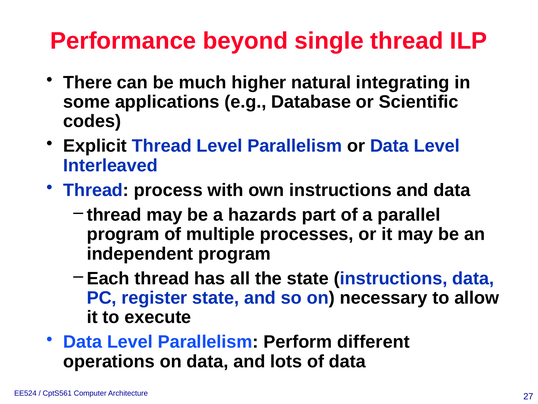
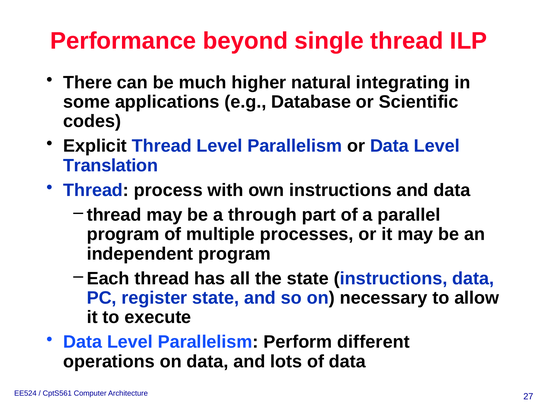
Interleaved: Interleaved -> Translation
hazards: hazards -> through
